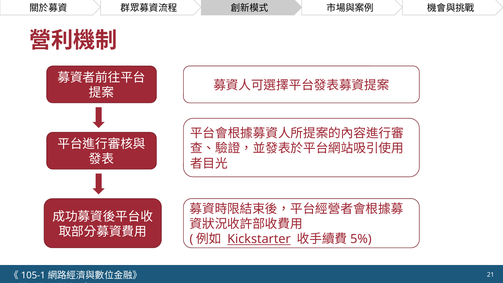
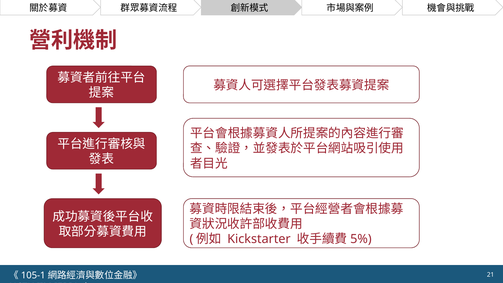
Kickstarter underline: present -> none
